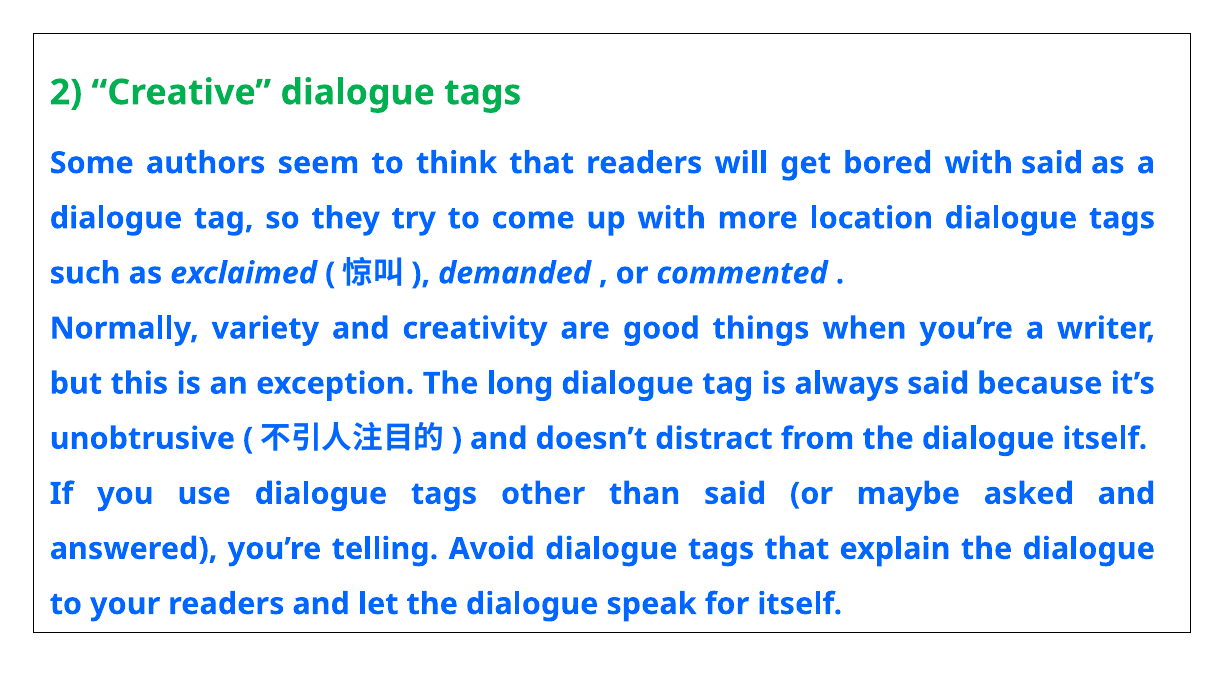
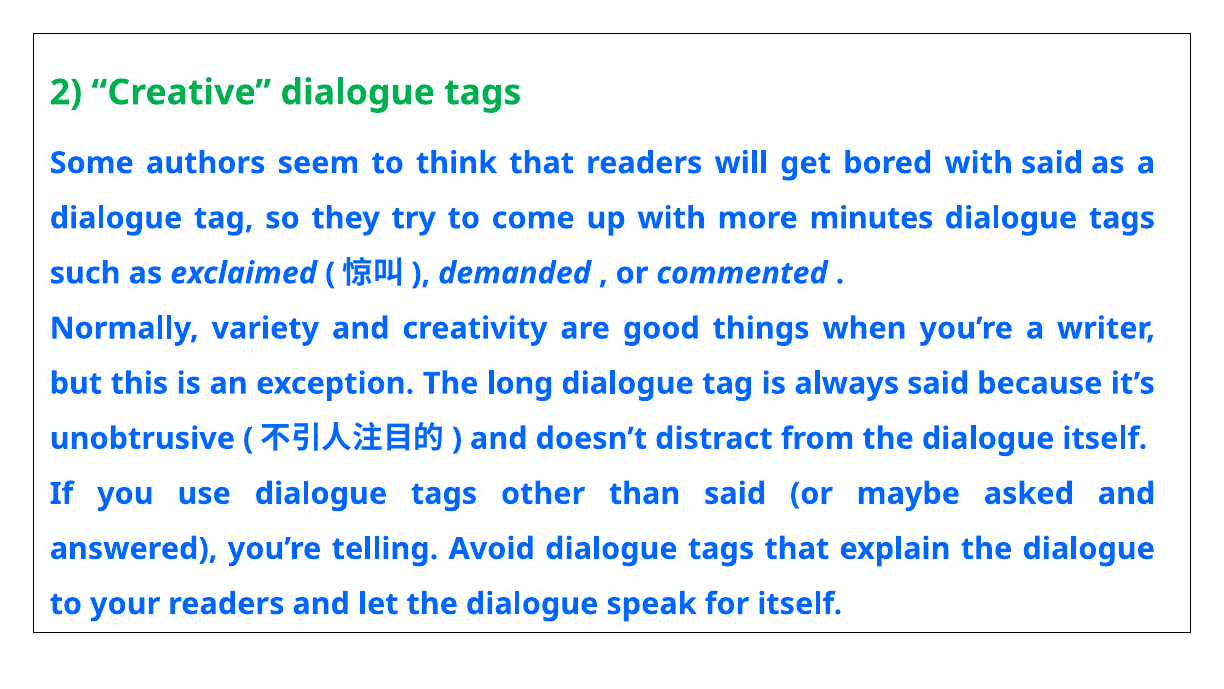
location: location -> minutes
